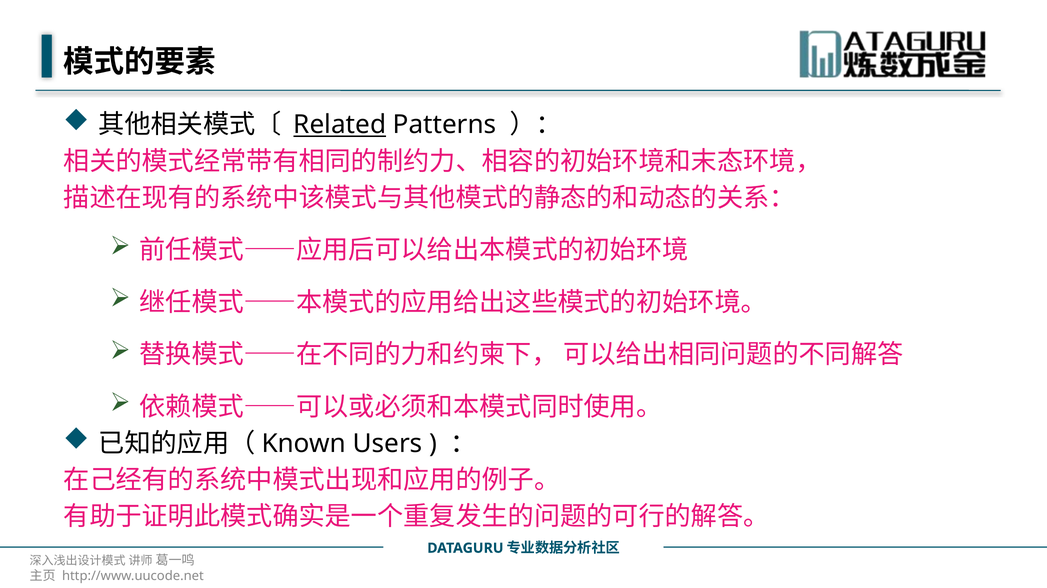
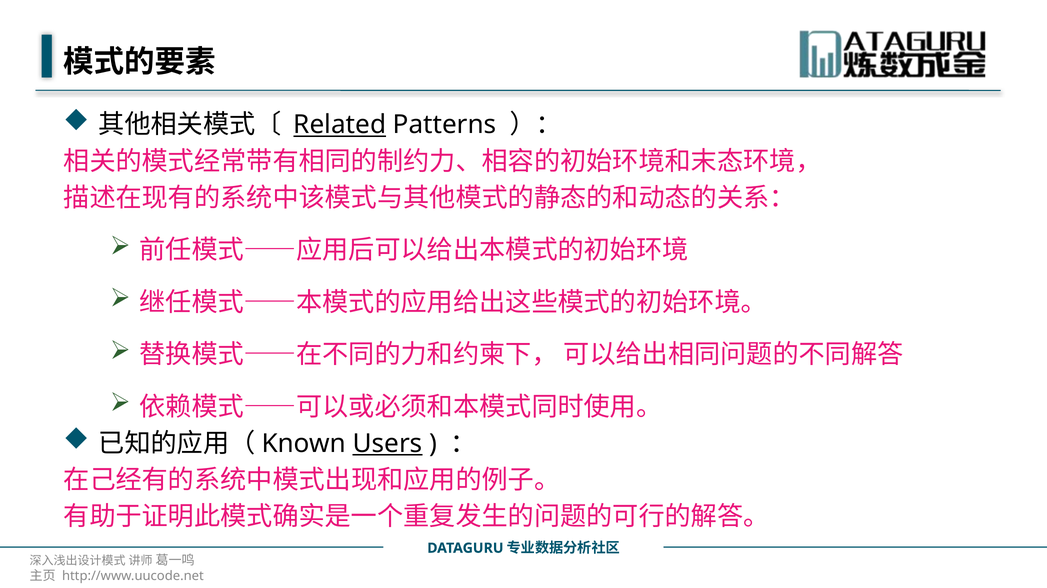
Users underline: none -> present
